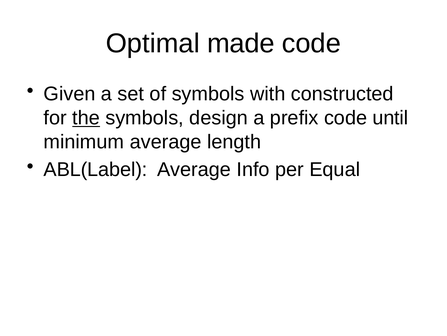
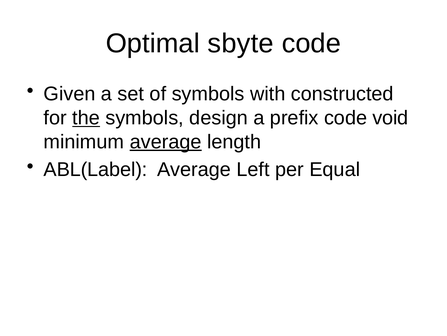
made: made -> sbyte
until: until -> void
average at (166, 141) underline: none -> present
Info: Info -> Left
